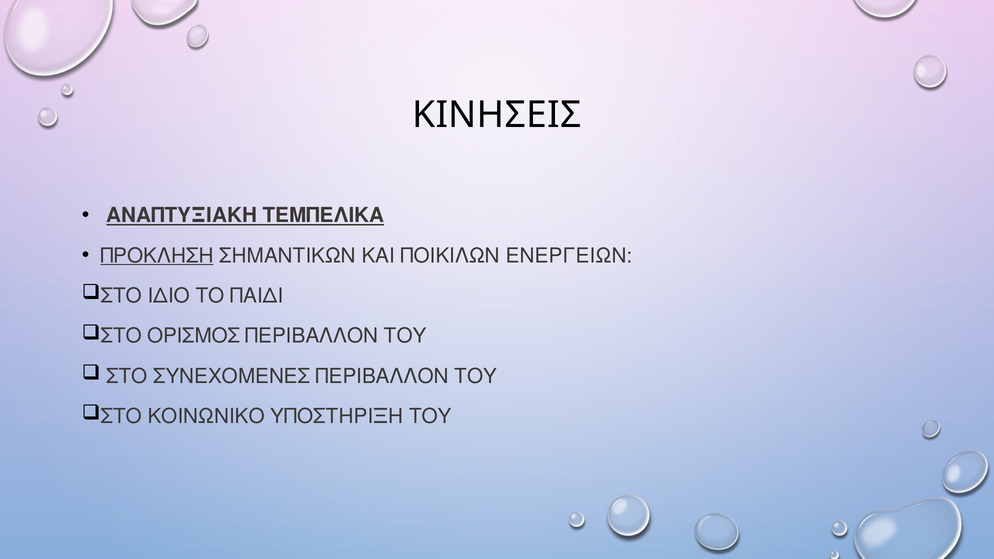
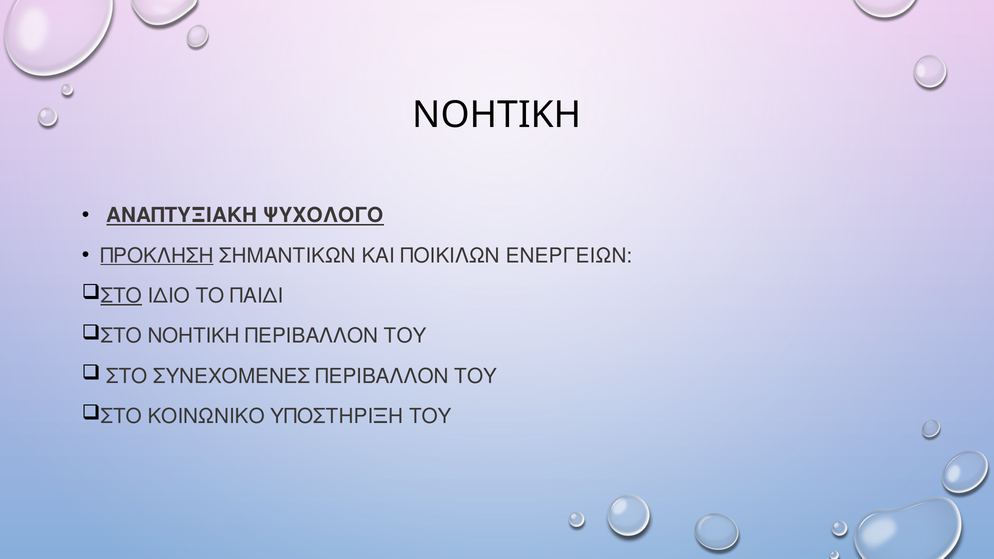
ΚΙΝΗΣΕΙΣ at (497, 115): ΚΙΝΗΣΕΙΣ -> ΝΟΗΤΙΚΗ
ΤΕΜΠΕΛΙΚΑ: ΤΕΜΠΕΛΙΚΑ -> ΨΥΧΟΛΟΓΟ
ΣΤΟ at (121, 296) underline: none -> present
ΣΤΟ ΟΡΙΣΜΟΣ: ΟΡΙΣΜΟΣ -> ΝΟΗΤΙΚΗ
